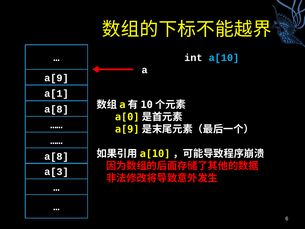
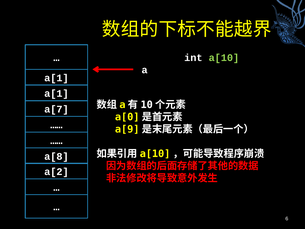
a[10 colour: light blue -> light green
a[9 at (56, 78): a[9 -> a[1
a[8 at (56, 109): a[8 -> a[7
a[3: a[3 -> a[2
